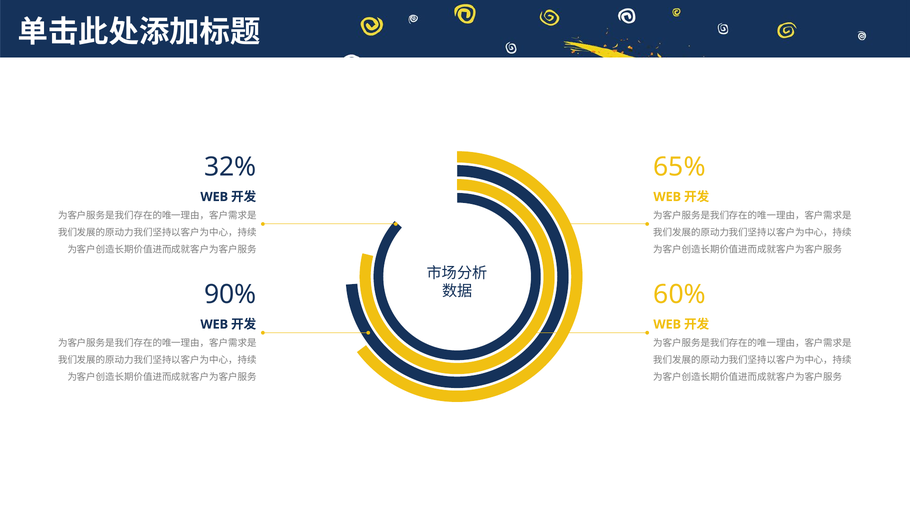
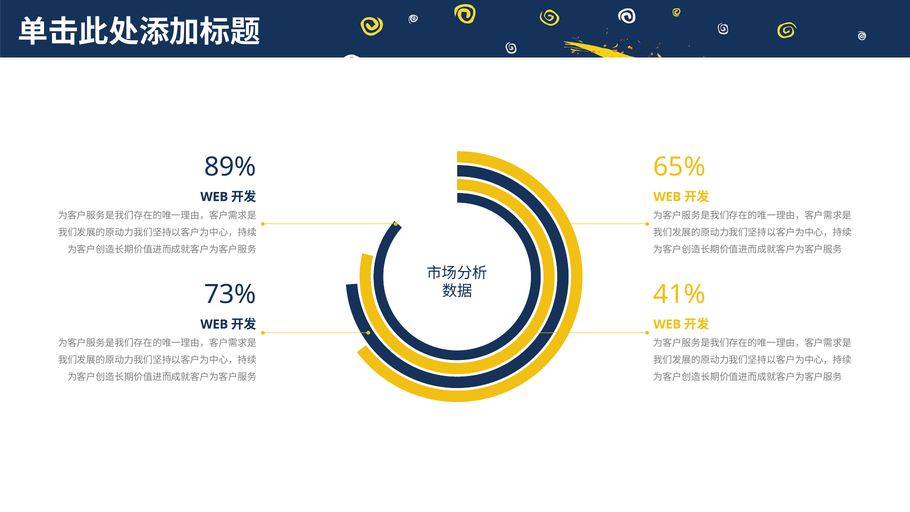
32%: 32% -> 89%
90%: 90% -> 73%
60%: 60% -> 41%
